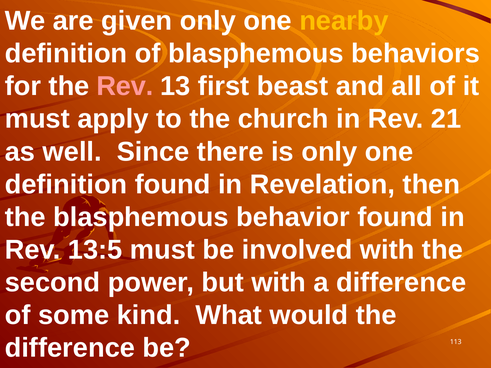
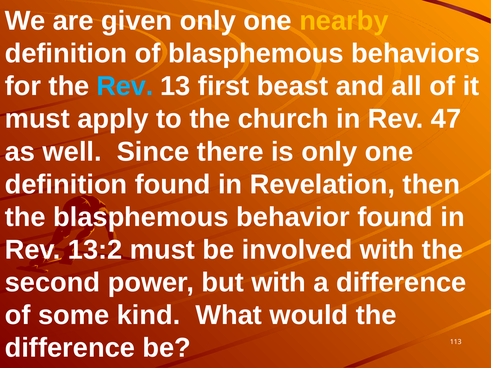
Rev at (125, 86) colour: pink -> light blue
21: 21 -> 47
13:5: 13:5 -> 13:2
